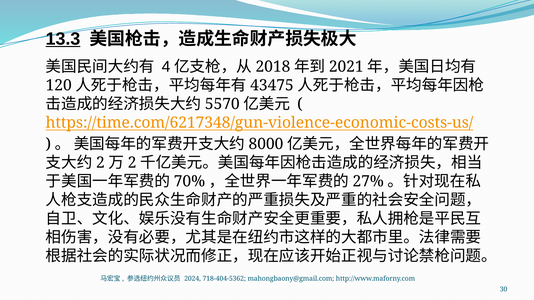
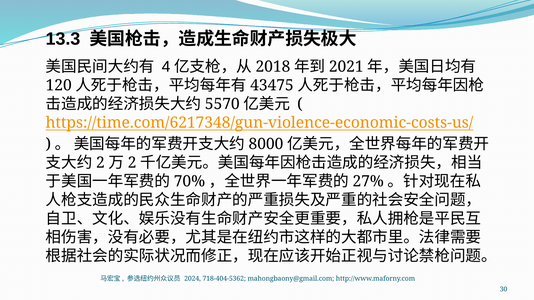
13.3 underline: present -> none
